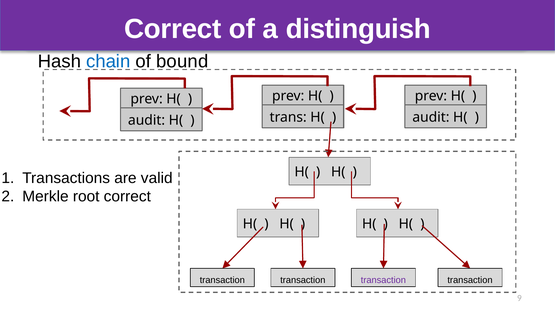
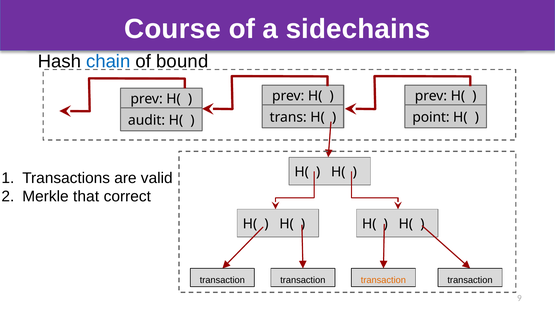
Correct at (173, 29): Correct -> Course
distinguish: distinguish -> sidechains
audit at (431, 117): audit -> point
root: root -> that
transaction at (383, 280) colour: purple -> orange
